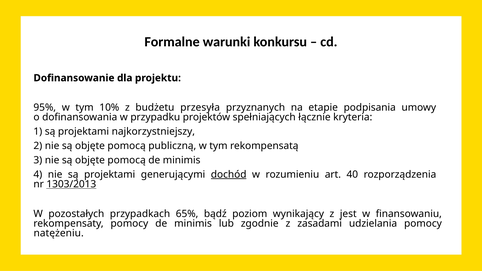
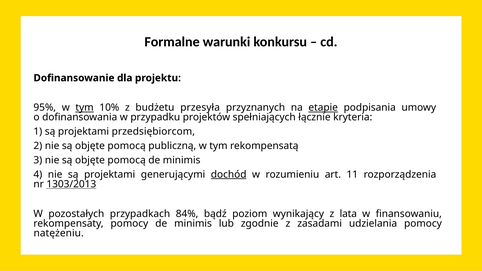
tym at (85, 108) underline: none -> present
etapie underline: none -> present
najkorzystniejszy: najkorzystniejszy -> przedsiębiorcom
40: 40 -> 11
65%: 65% -> 84%
jest: jest -> lata
